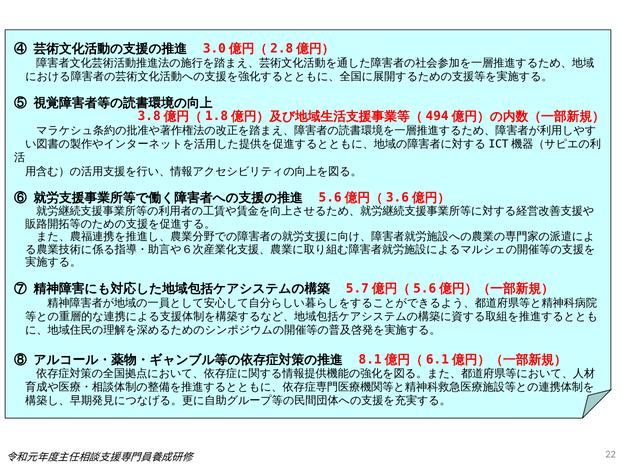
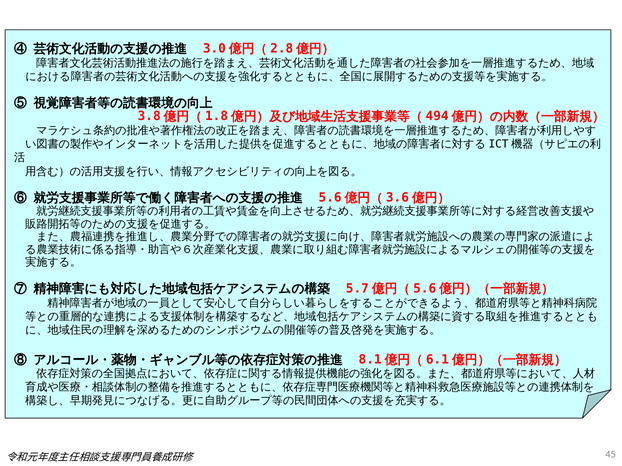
22: 22 -> 45
